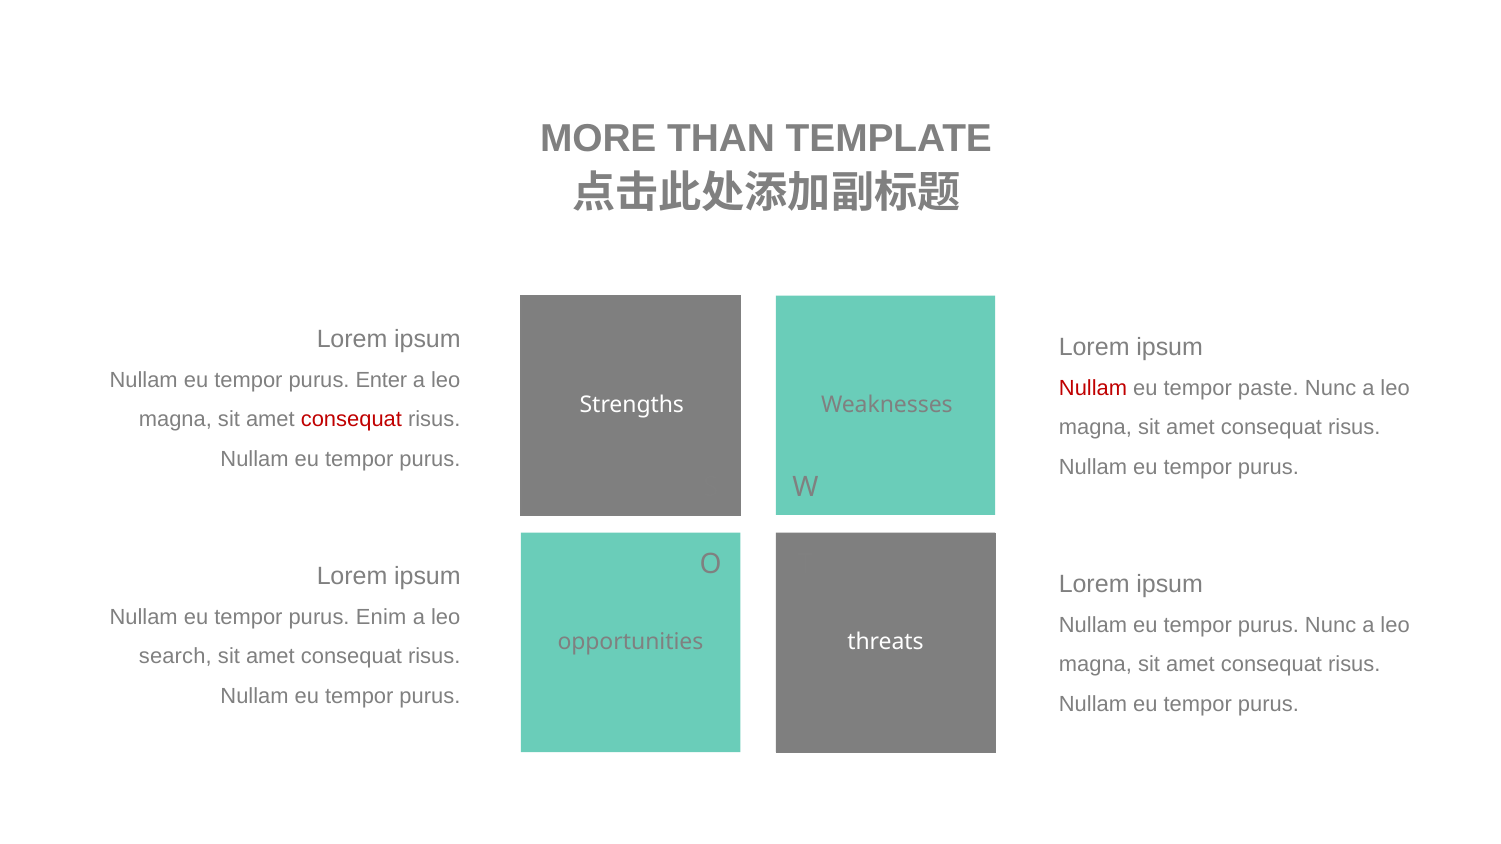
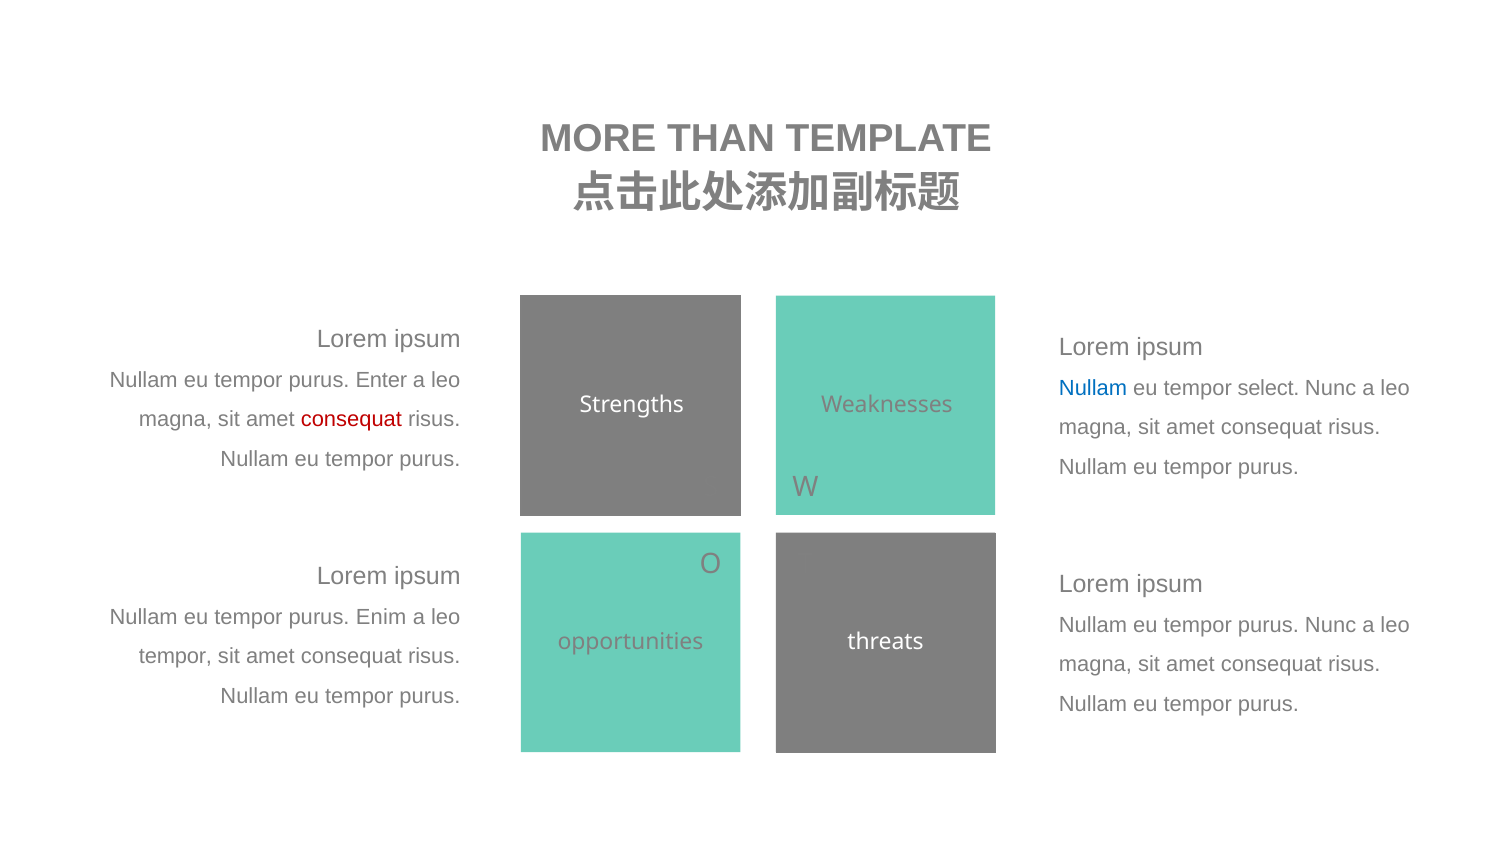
Nullam at (1093, 388) colour: red -> blue
paste: paste -> select
search at (175, 657): search -> tempor
